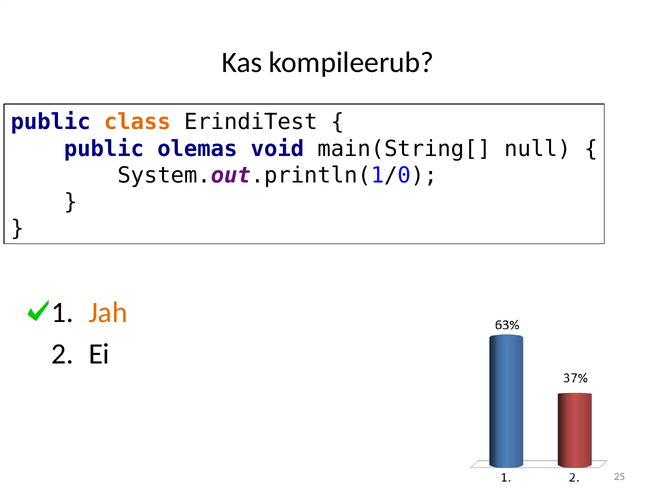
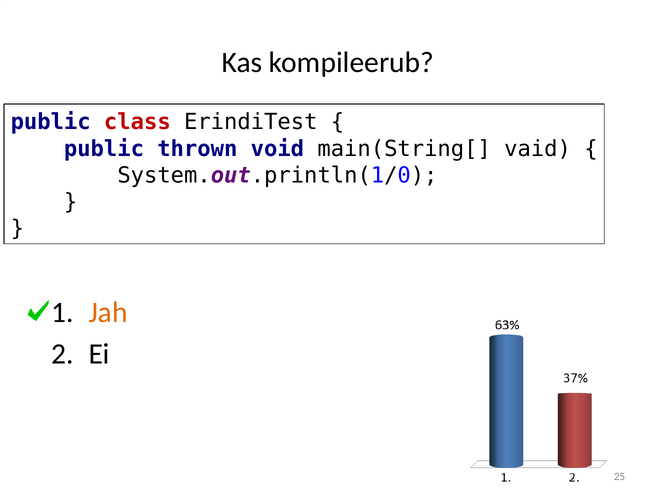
class colour: orange -> red
olemas: olemas -> thrown
null: null -> vaid
